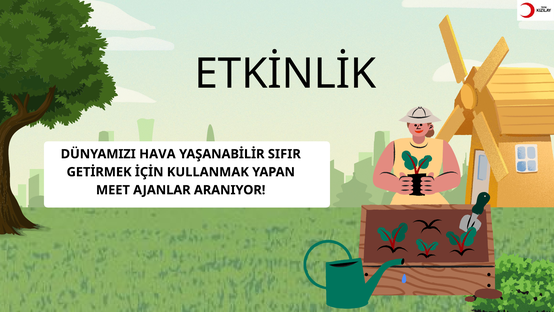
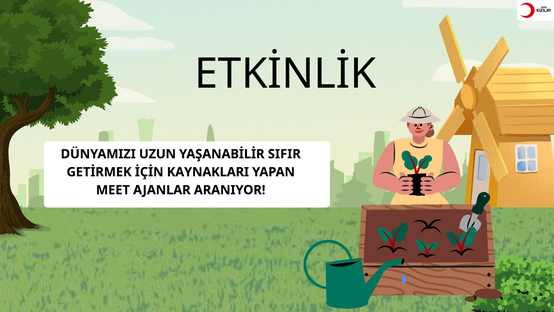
HAVA: HAVA -> UZUN
KULLANMAK: KULLANMAK -> KAYNAKLARI
